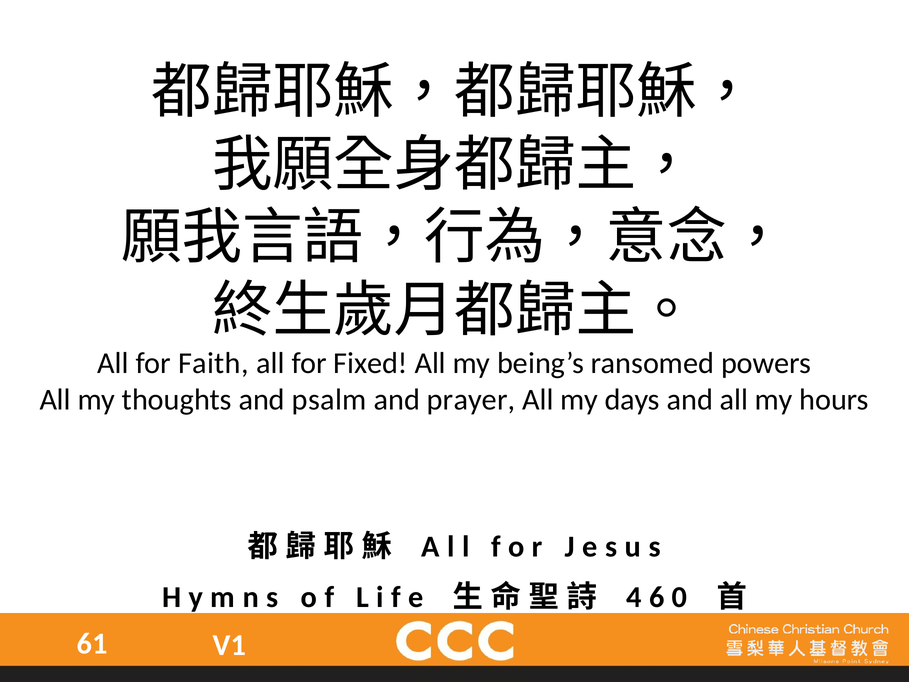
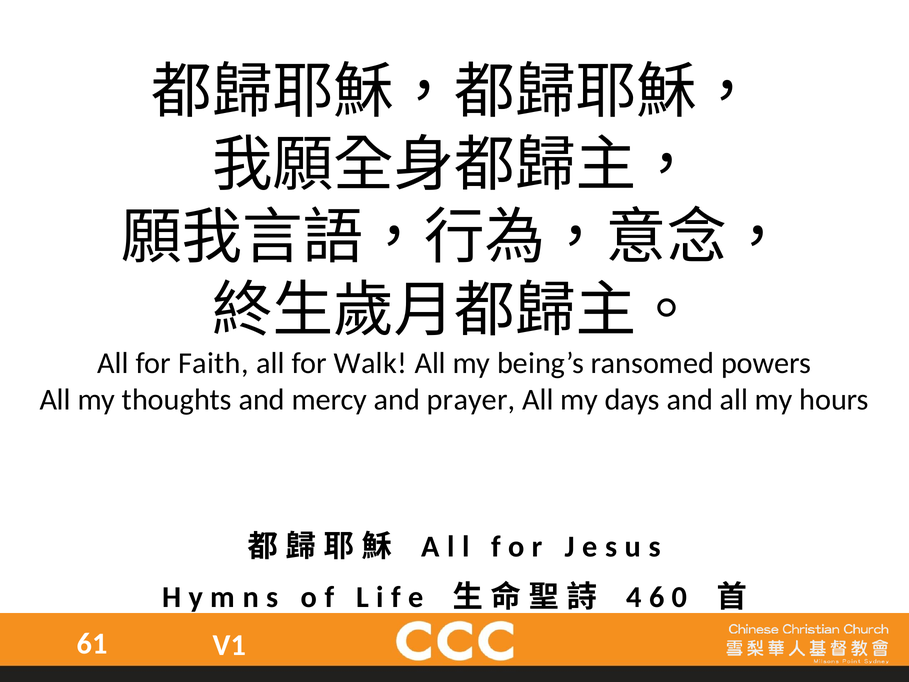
Fixed: Fixed -> Walk
psalm: psalm -> mercy
